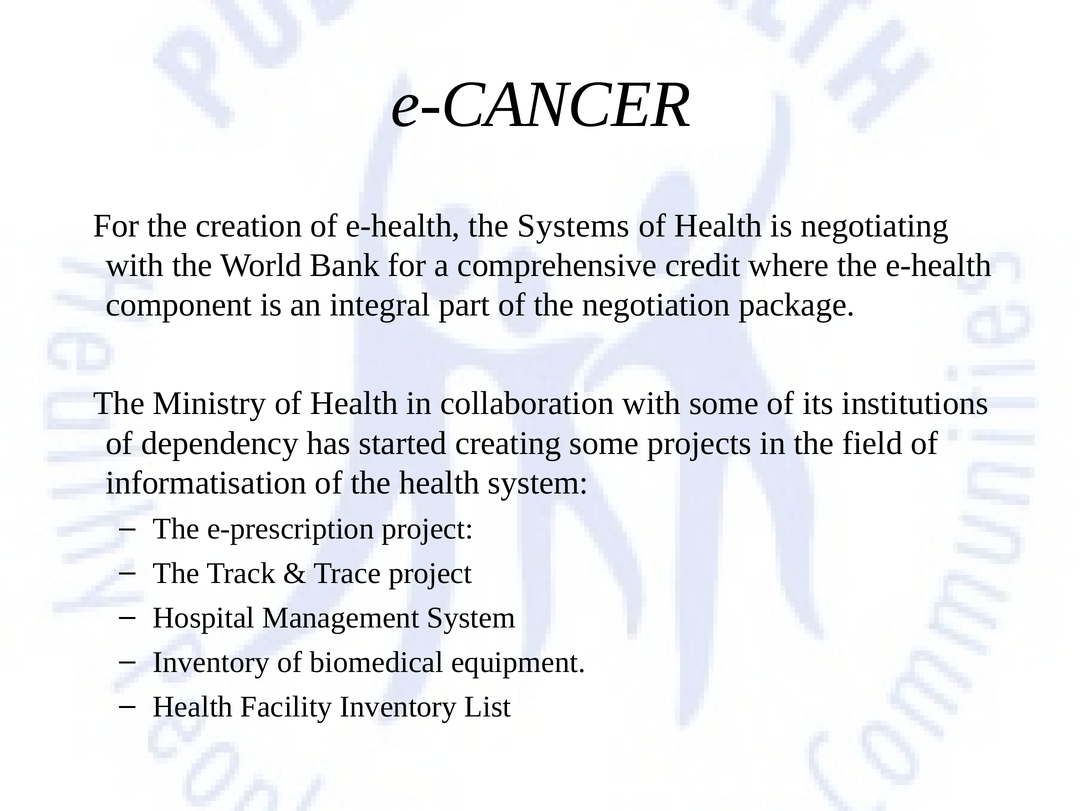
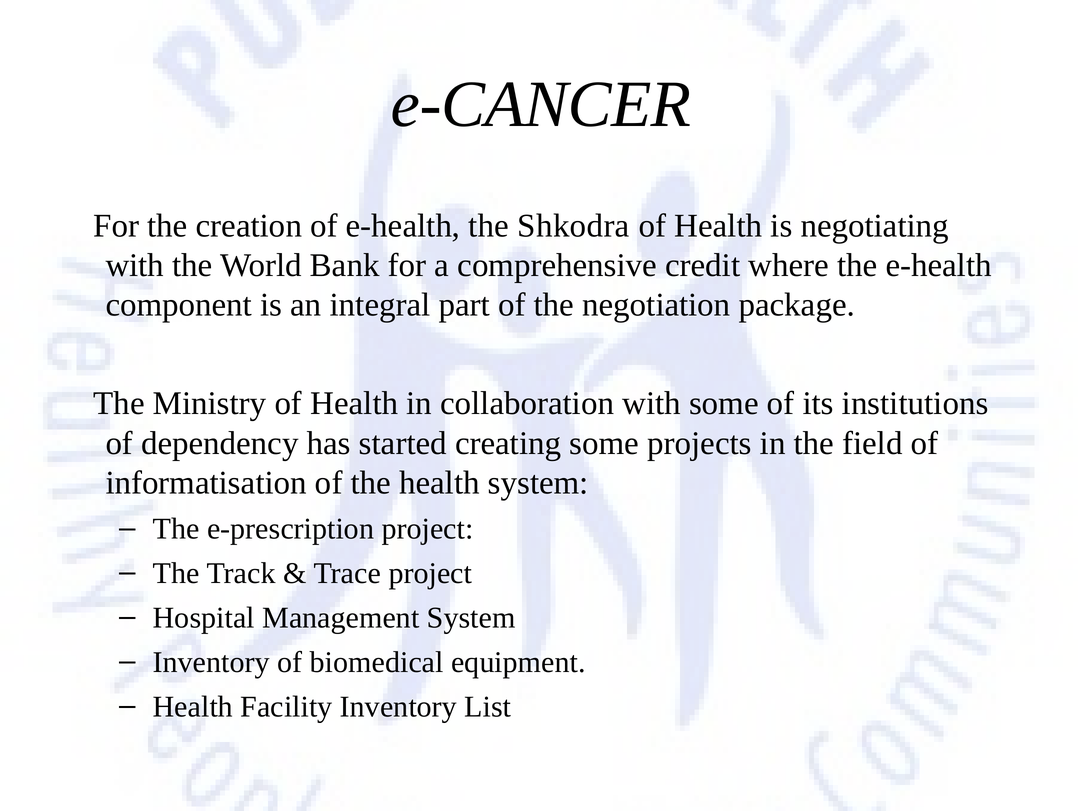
Systems: Systems -> Shkodra
